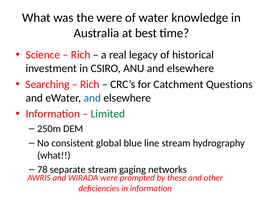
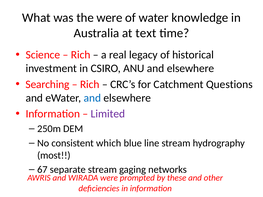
best: best -> text
Limited colour: green -> purple
global: global -> which
what at (54, 156): what -> most
78: 78 -> 67
